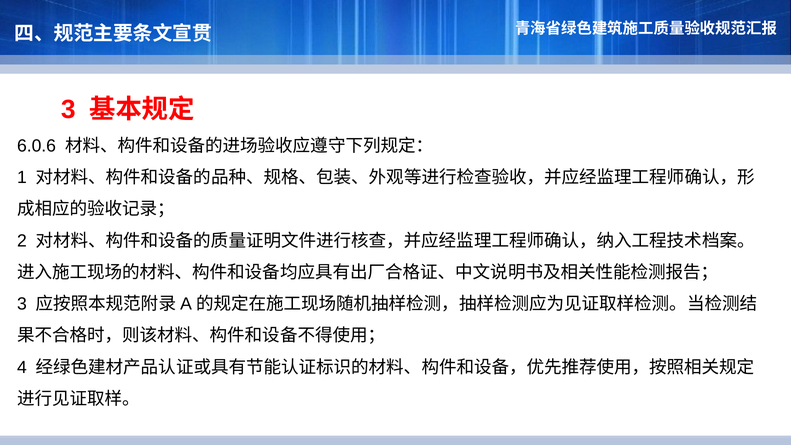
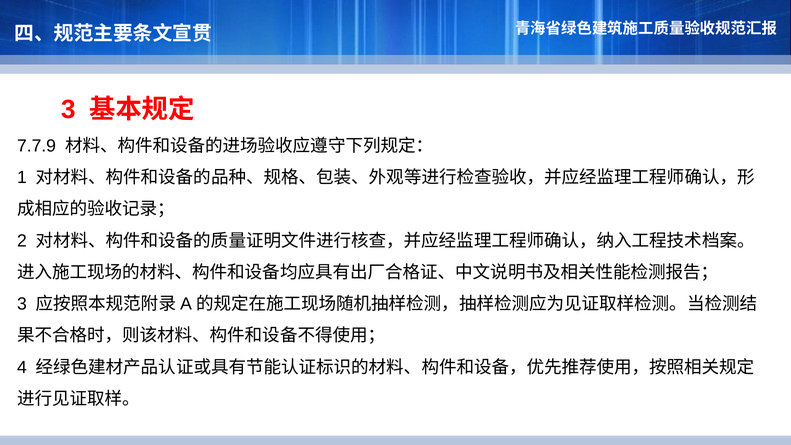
6.0.6: 6.0.6 -> 7.7.9
